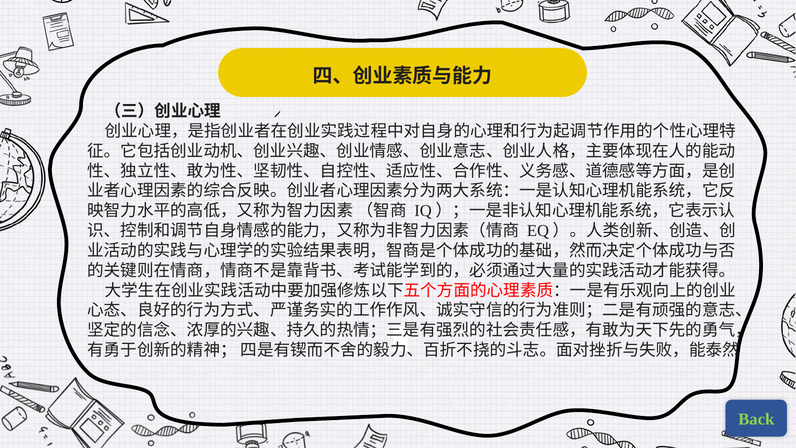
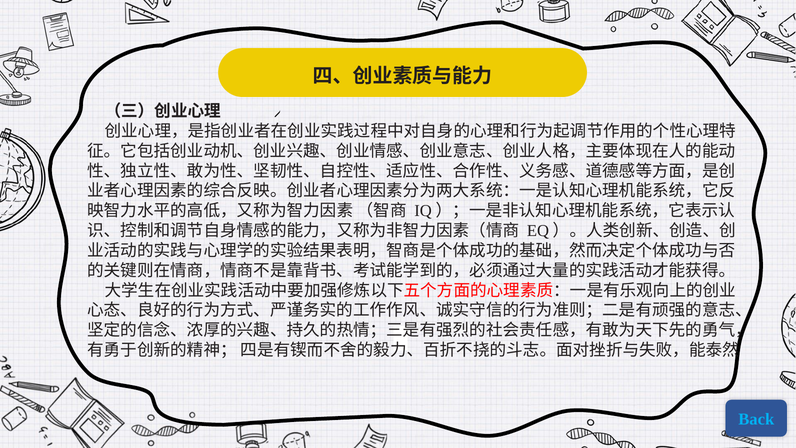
Back colour: light green -> light blue
